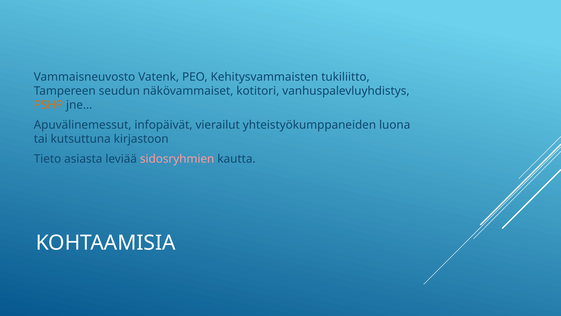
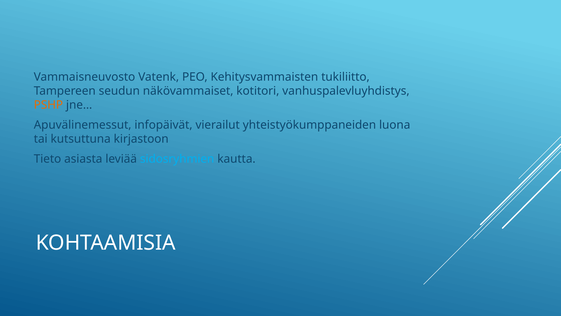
sidosryhmien colour: pink -> light blue
